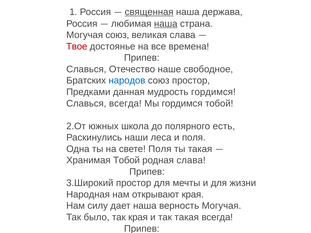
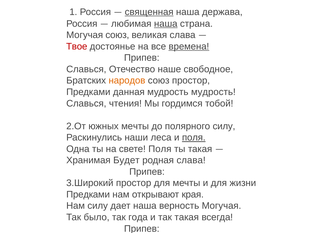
времена underline: none -> present
народов colour: blue -> orange
мудрость гордимся: гордимся -> мудрость
Славься всегда: всегда -> чтения
южных школа: школа -> мечты
полярного есть: есть -> силу
поля at (194, 138) underline: none -> present
Хранимая Тобой: Тобой -> Будет
Народная at (88, 195): Народная -> Предками
так края: края -> года
